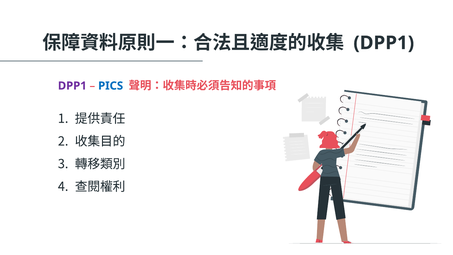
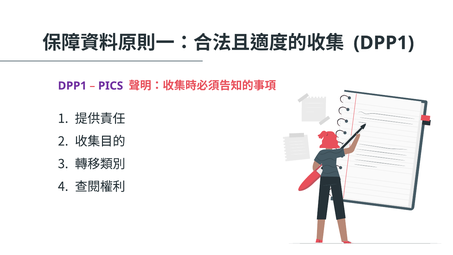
PICS colour: blue -> purple
